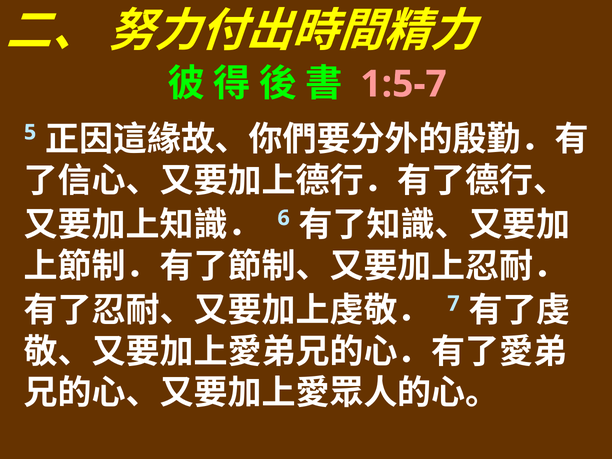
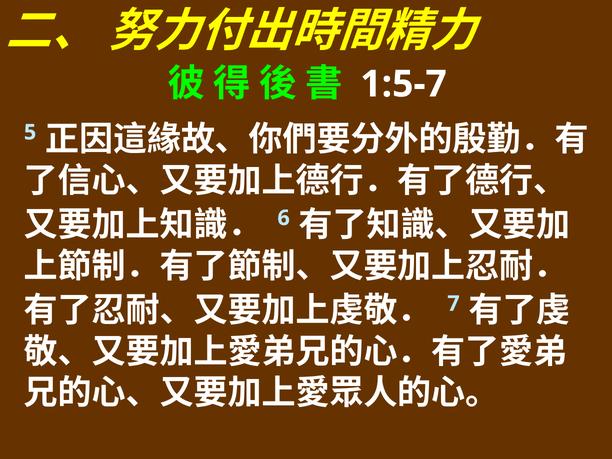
1:5-7 colour: pink -> white
